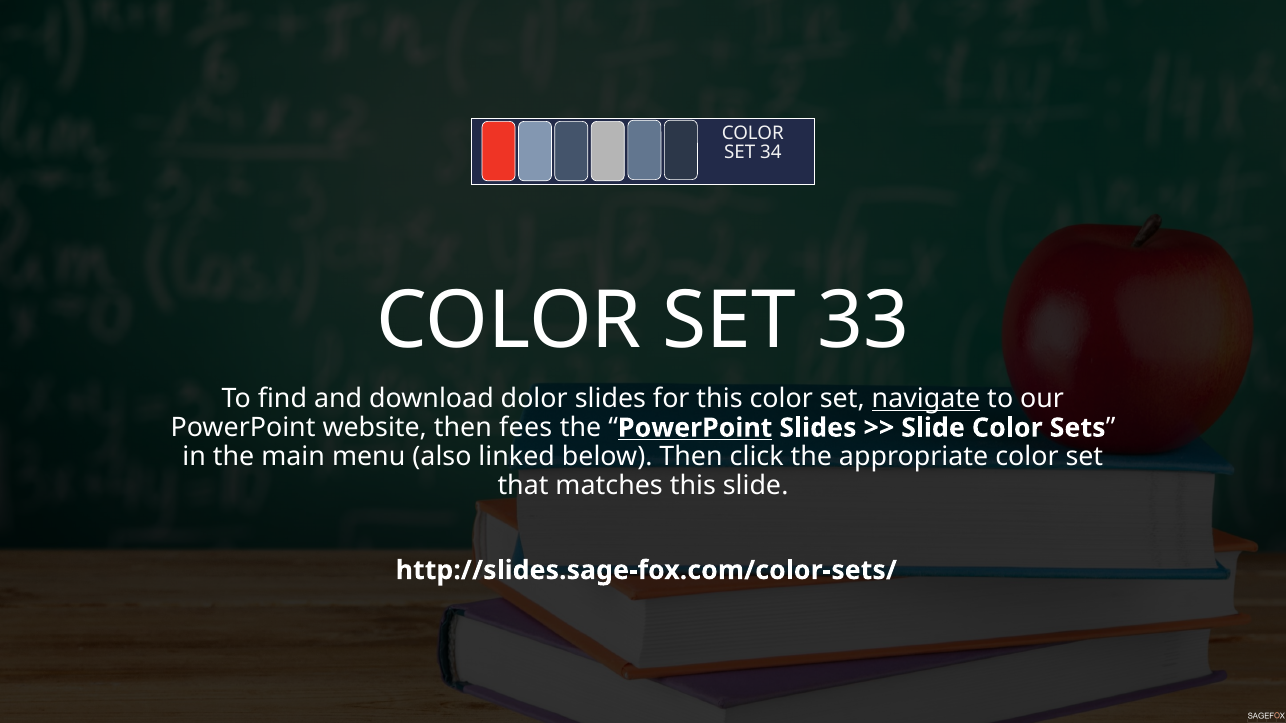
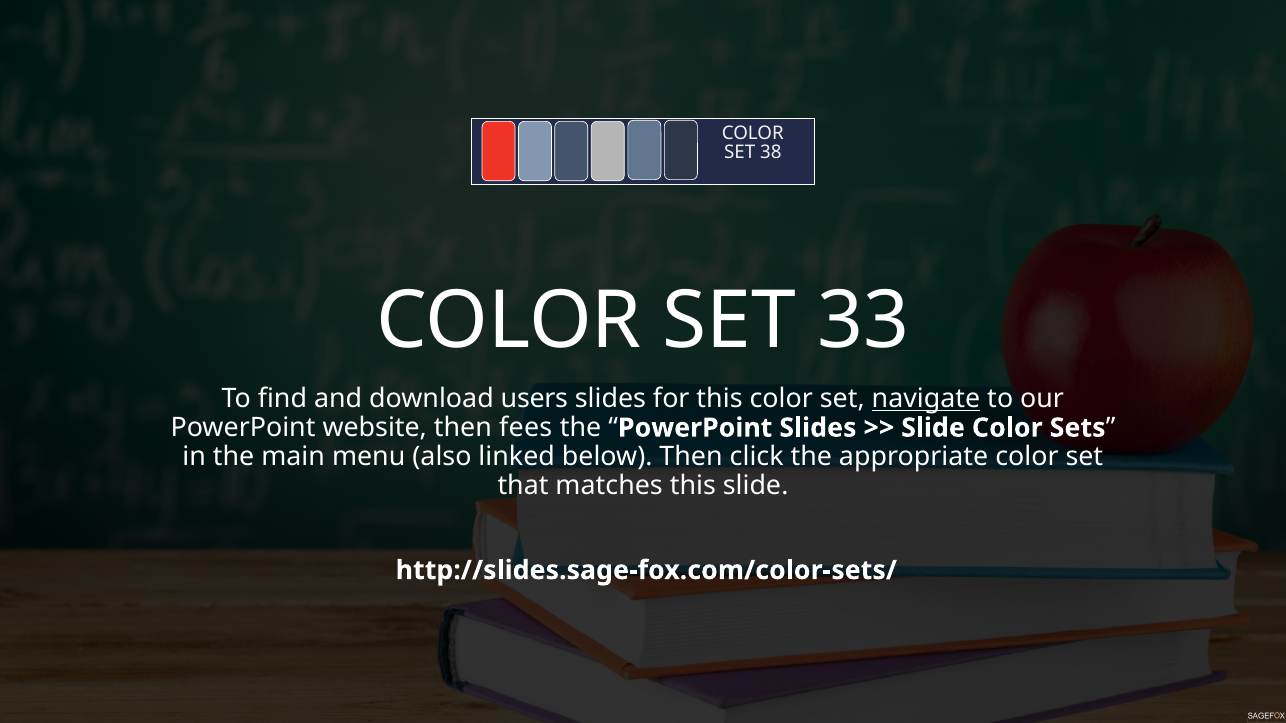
34: 34 -> 38
dolor: dolor -> users
PowerPoint at (695, 428) underline: present -> none
